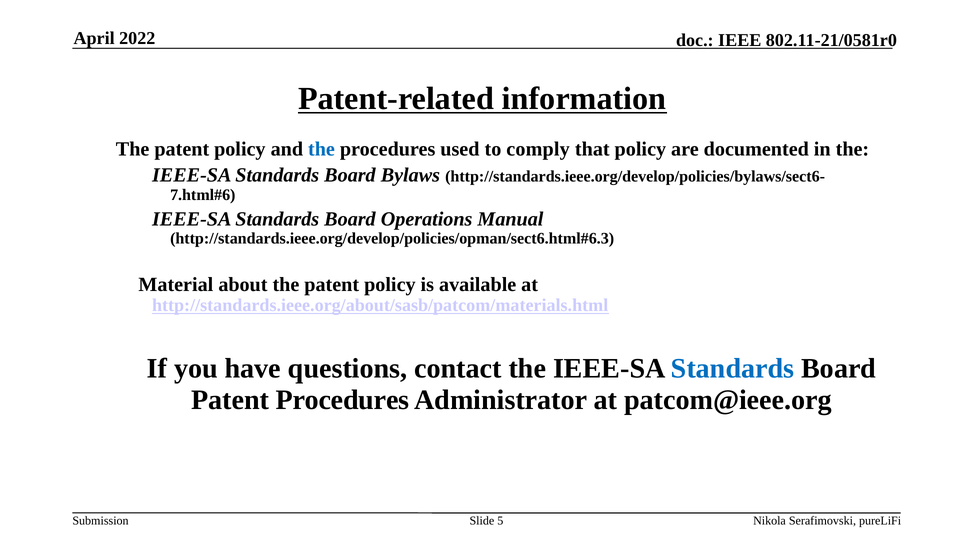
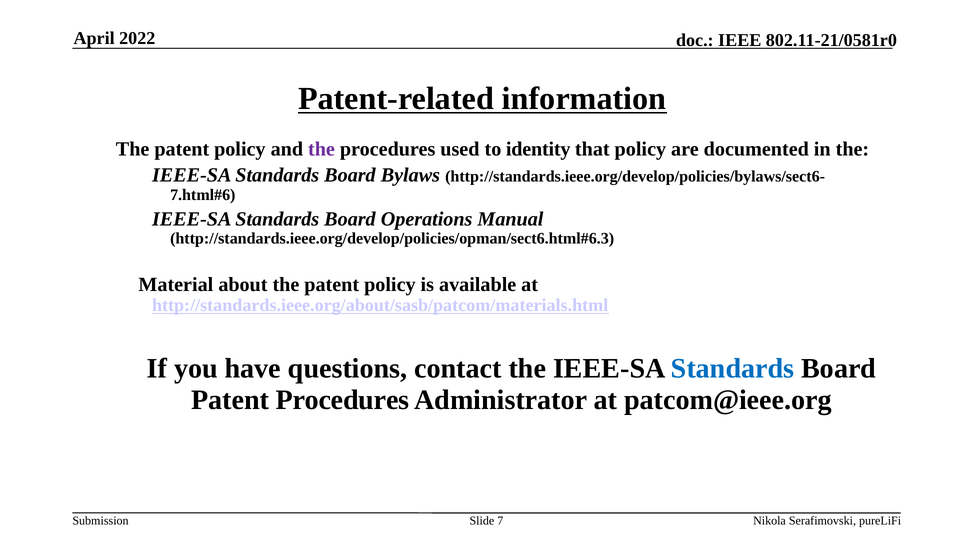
the at (321, 149) colour: blue -> purple
comply: comply -> identity
5: 5 -> 7
